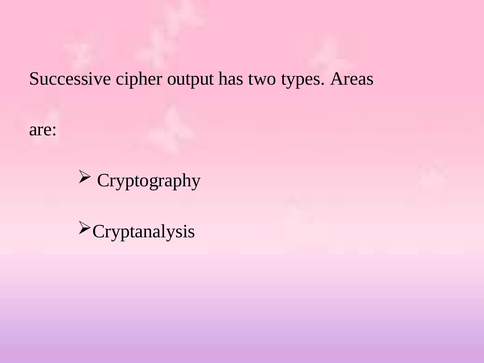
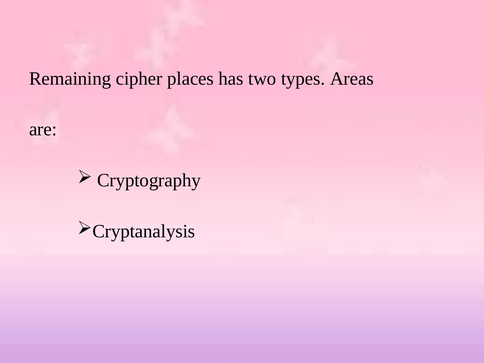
Successive: Successive -> Remaining
output: output -> places
